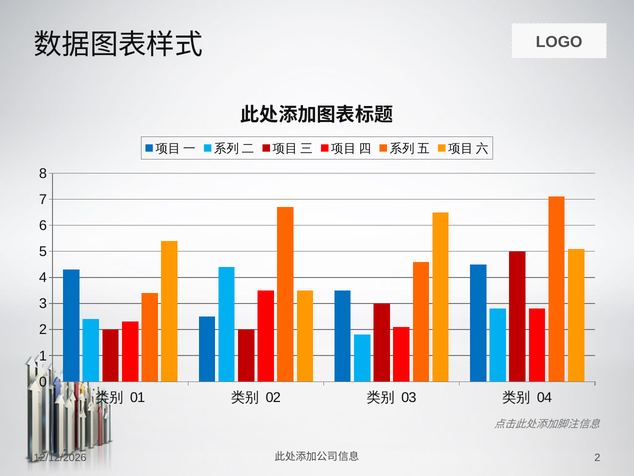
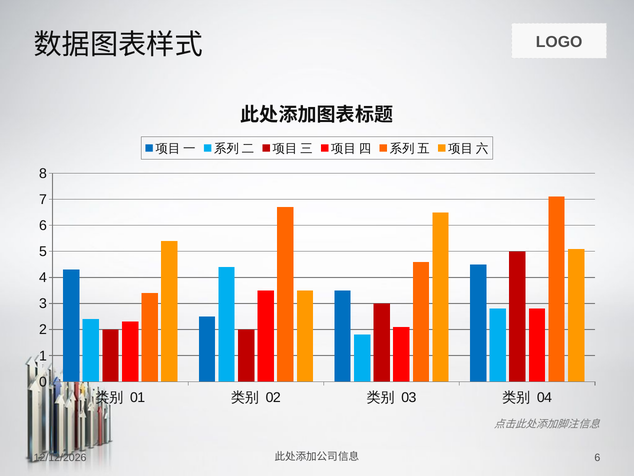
2 at (597, 457): 2 -> 6
